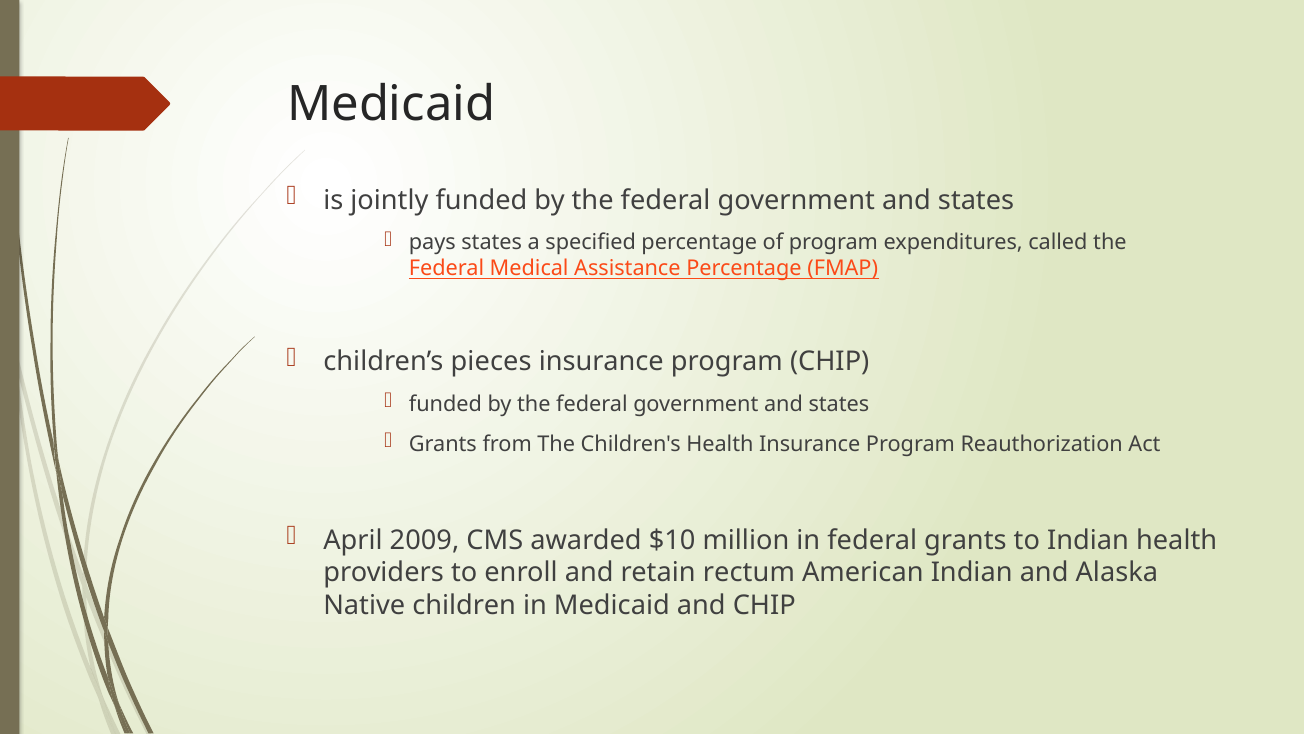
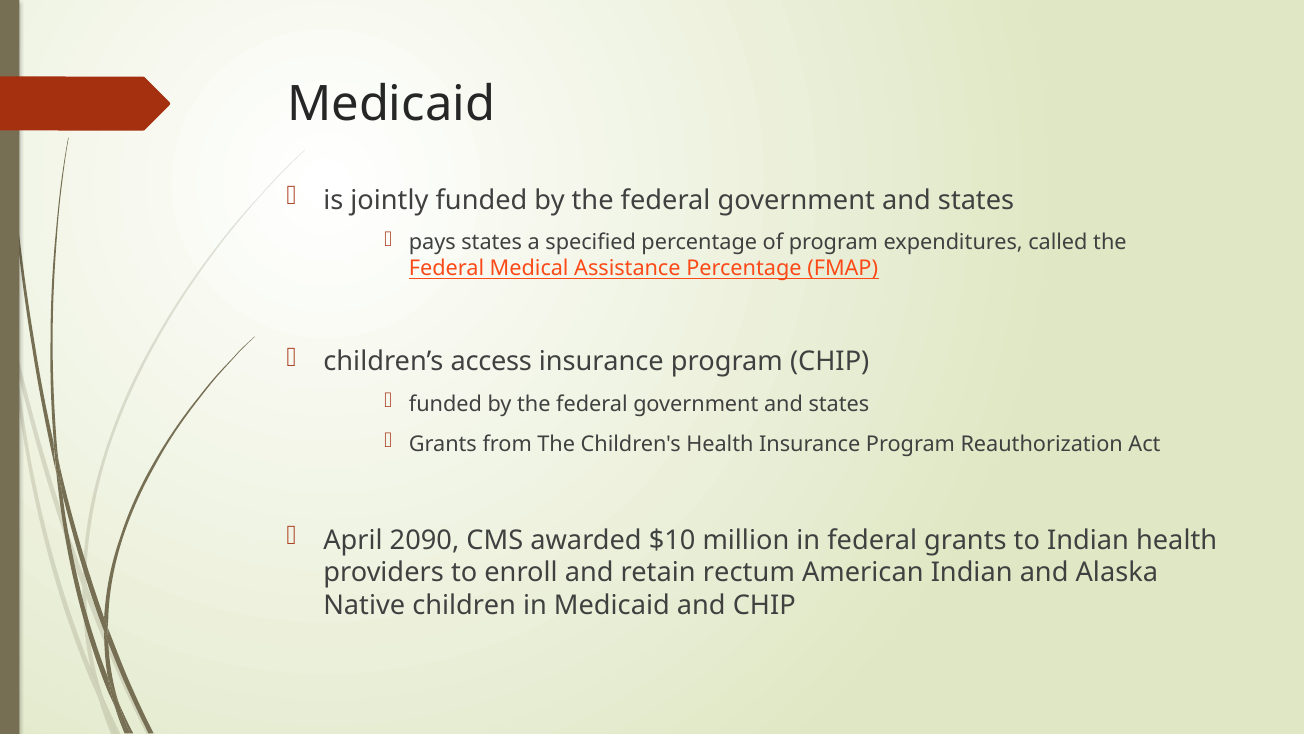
pieces: pieces -> access
2009: 2009 -> 2090
